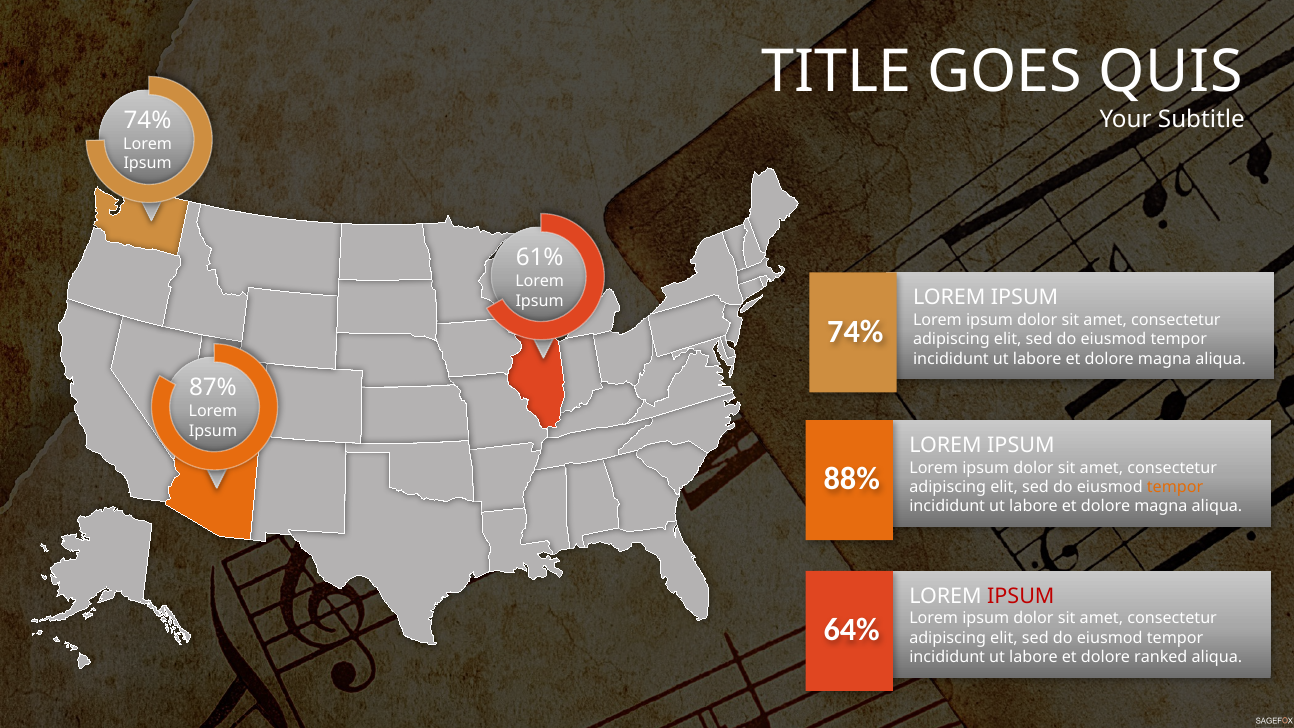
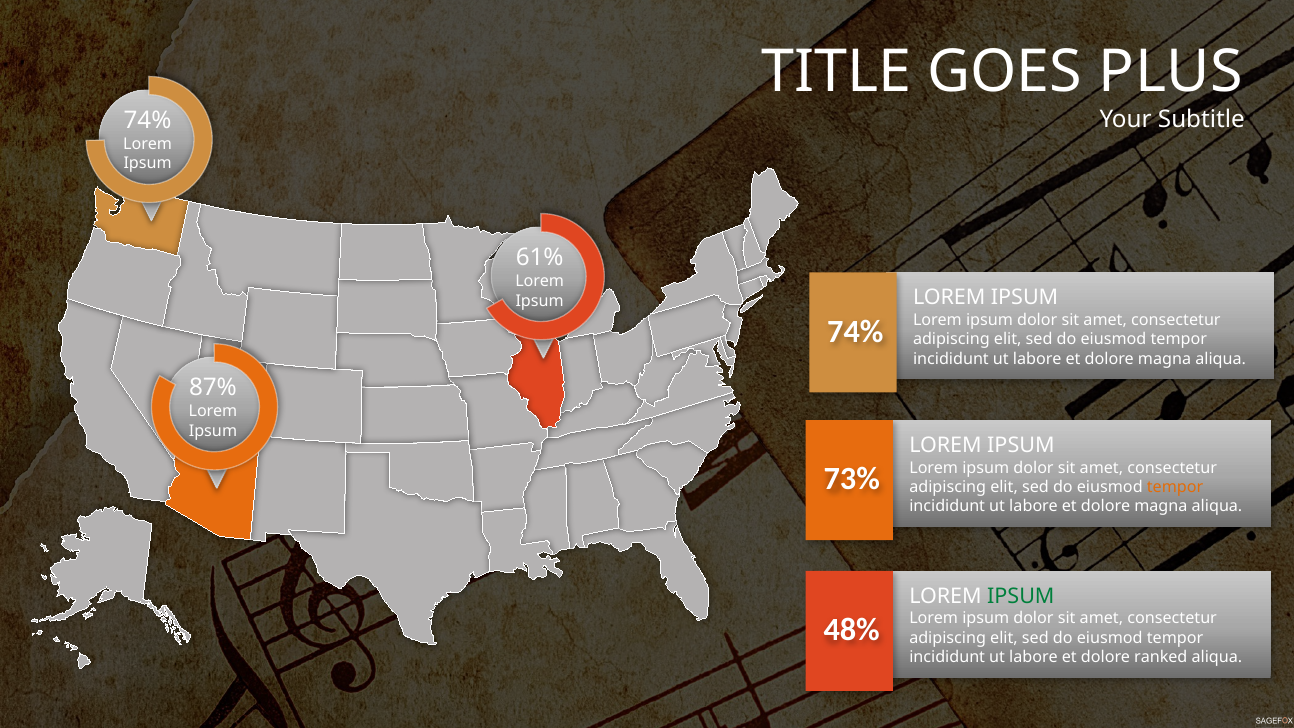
QUIS: QUIS -> PLUS
88%: 88% -> 73%
IPSUM at (1021, 596) colour: red -> green
64%: 64% -> 48%
